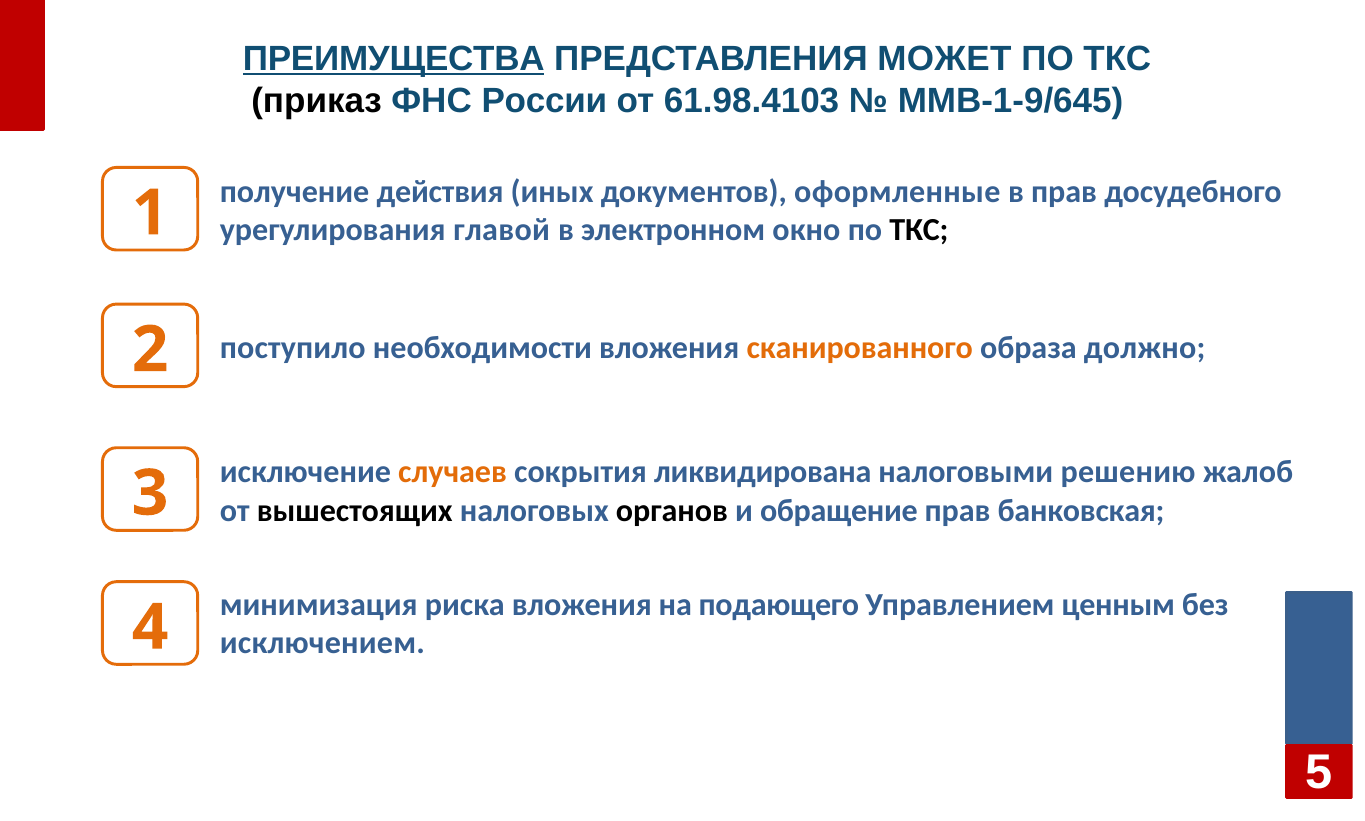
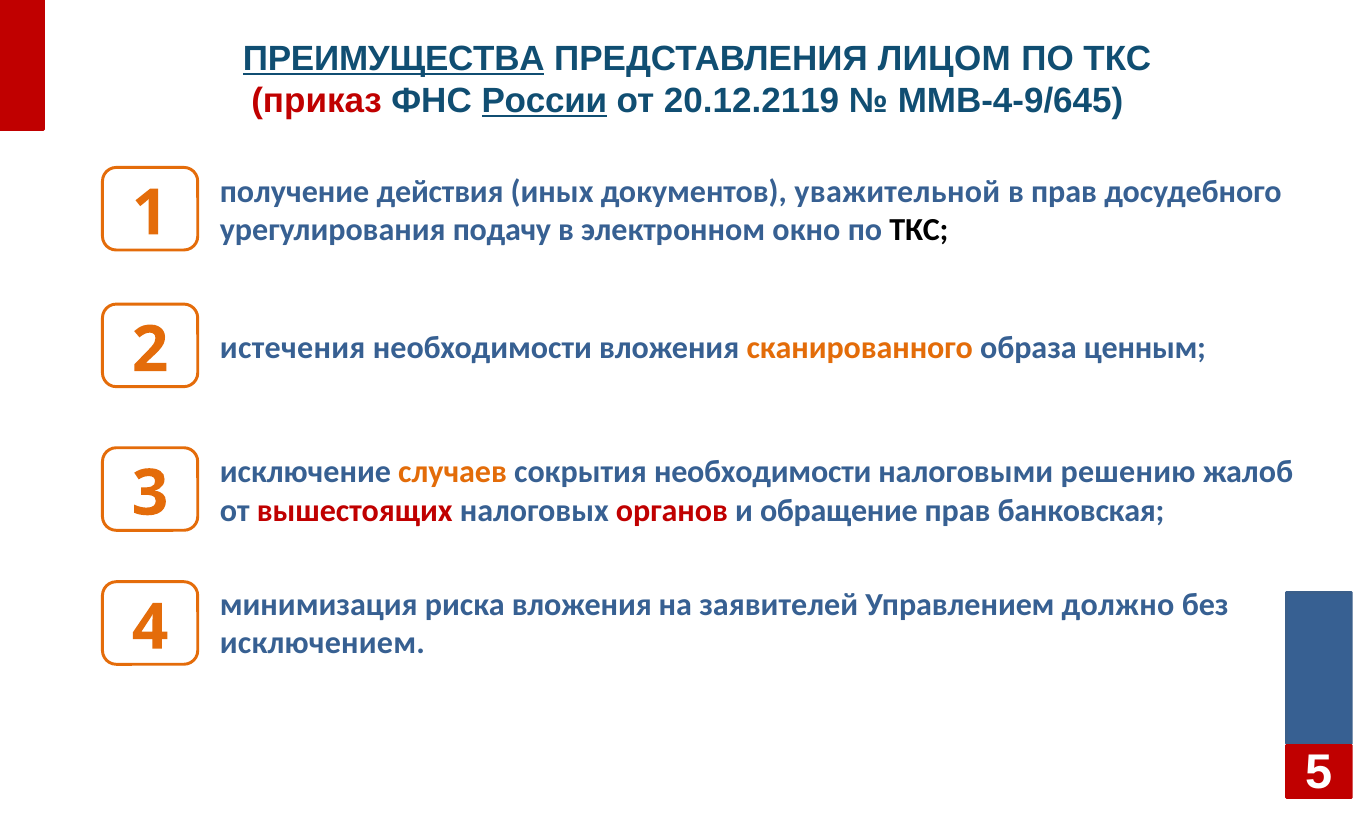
МОЖЕТ: МОЖЕТ -> ЛИЦОМ
приказ colour: black -> red
России underline: none -> present
61.98.4103: 61.98.4103 -> 20.12.2119
ММВ-1-9/645: ММВ-1-9/645 -> ММВ-4-9/645
оформленные: оформленные -> уважительной
главой: главой -> подачу
поступило: поступило -> истечения
должно: должно -> ценным
сокрытия ликвидирована: ликвидирована -> необходимости
вышестоящих colour: black -> red
органов colour: black -> red
подающего: подающего -> заявителей
ценным: ценным -> должно
